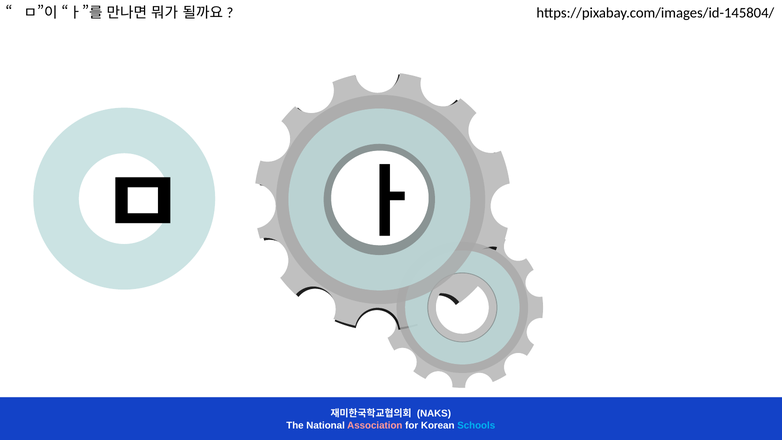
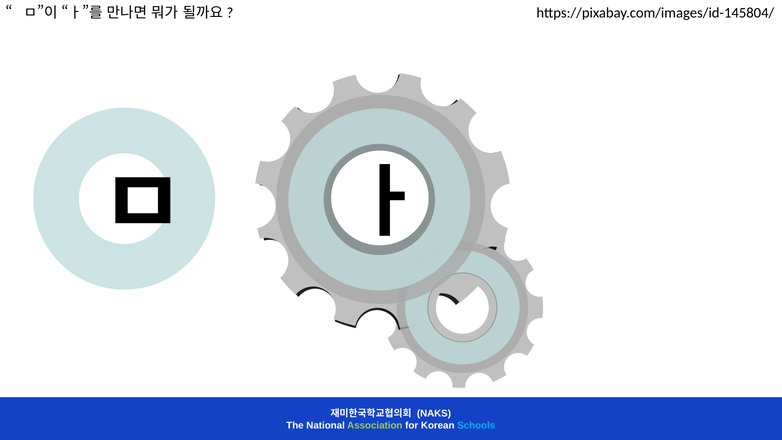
Association colour: pink -> light green
